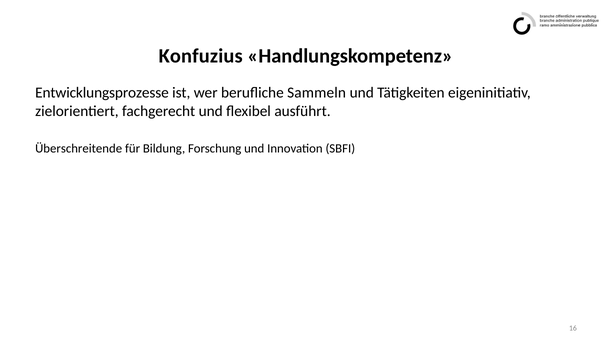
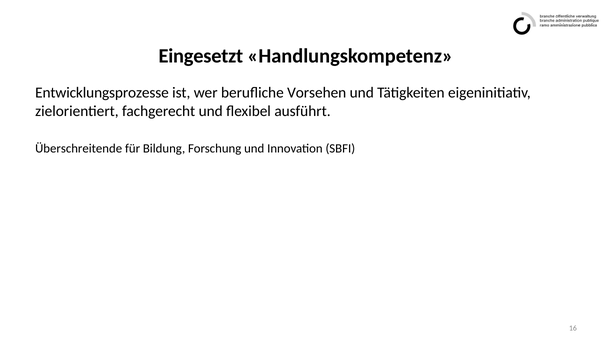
Konfuzius: Konfuzius -> Eingesetzt
Sammeln: Sammeln -> Vorsehen
